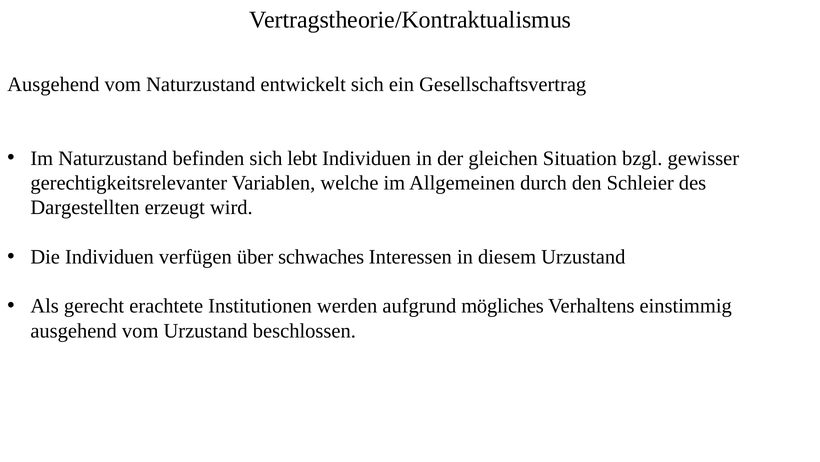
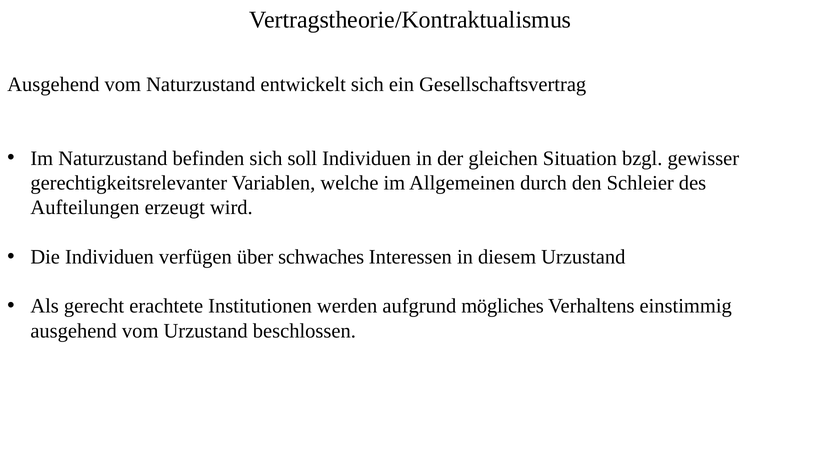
lebt: lebt -> soll
Dargestellten: Dargestellten -> Aufteilungen
